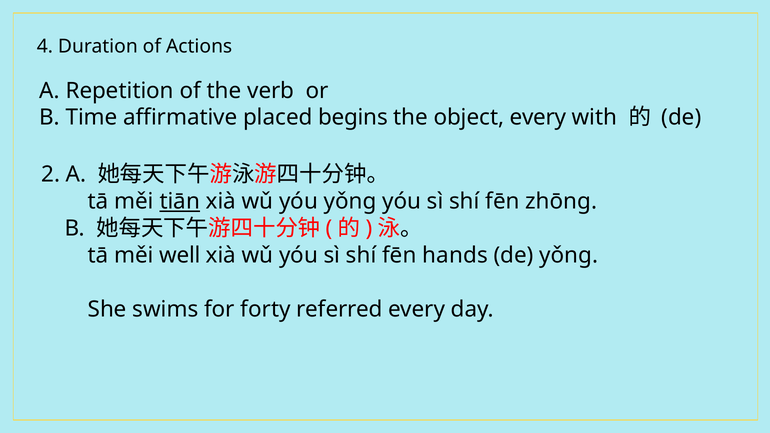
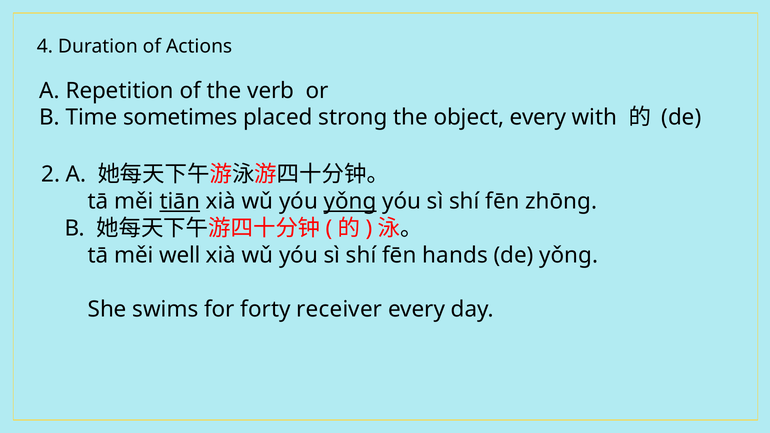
affirmative: affirmative -> sometimes
begins: begins -> strong
yǒng at (350, 202) underline: none -> present
referred: referred -> receiver
